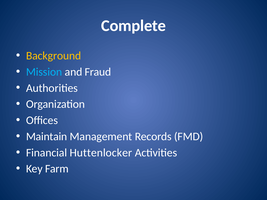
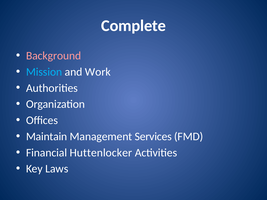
Background colour: yellow -> pink
Fraud: Fraud -> Work
Records: Records -> Services
Farm: Farm -> Laws
